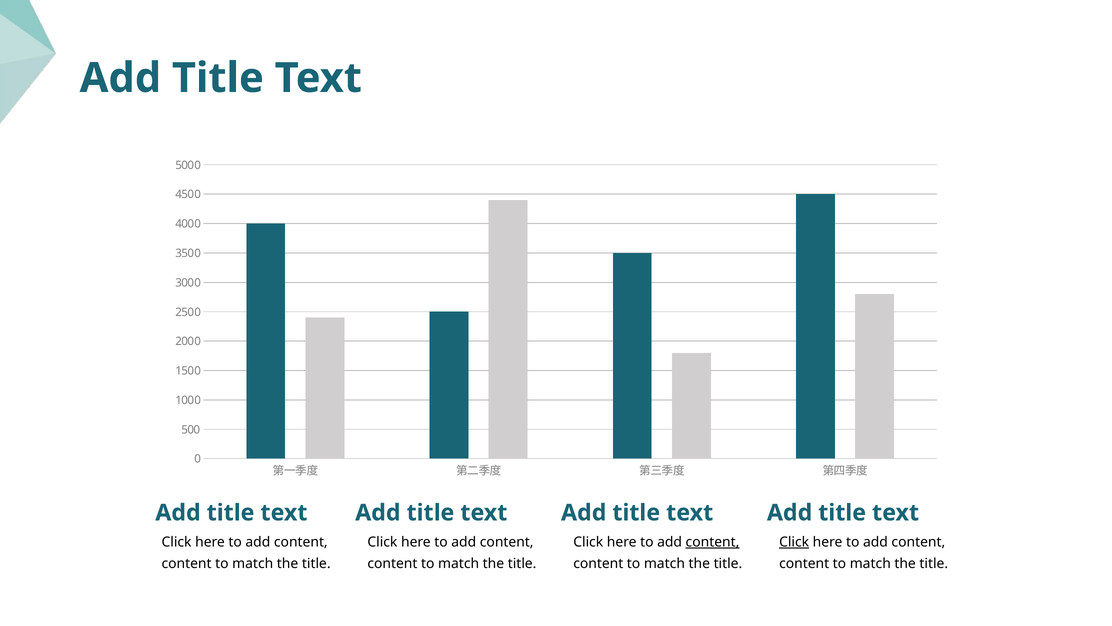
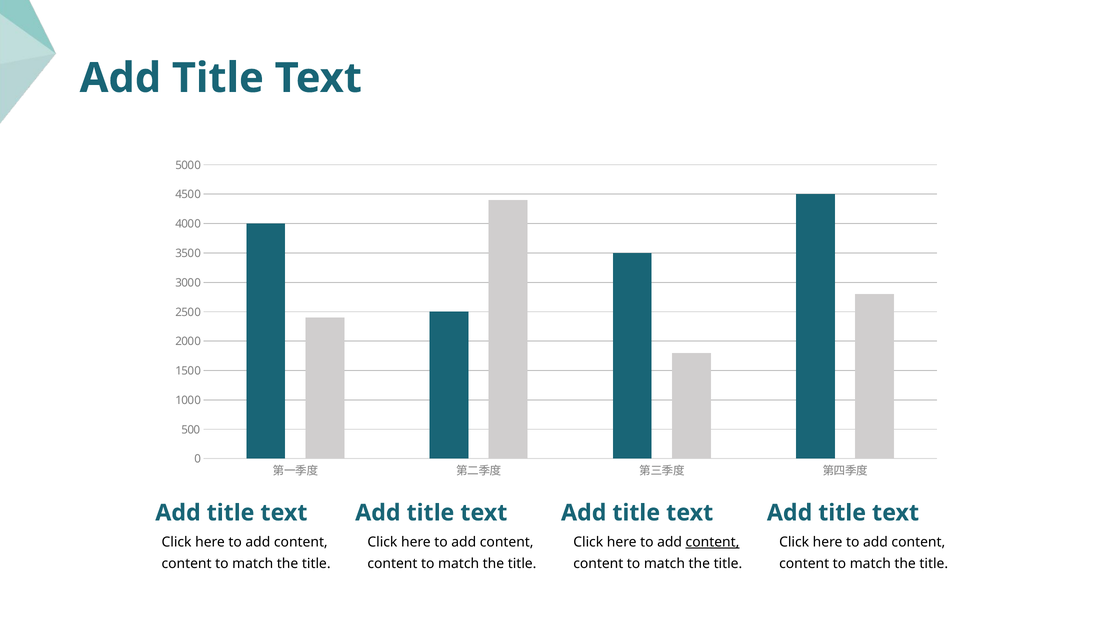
Click at (794, 541) underline: present -> none
